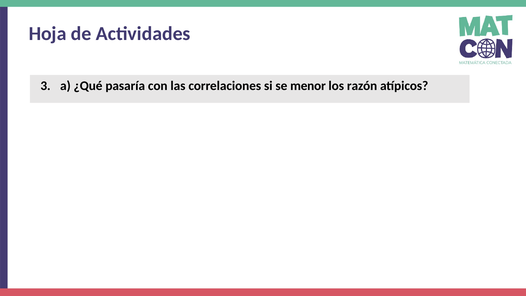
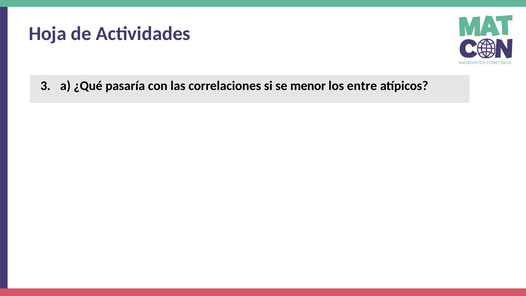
razón: razón -> entre
